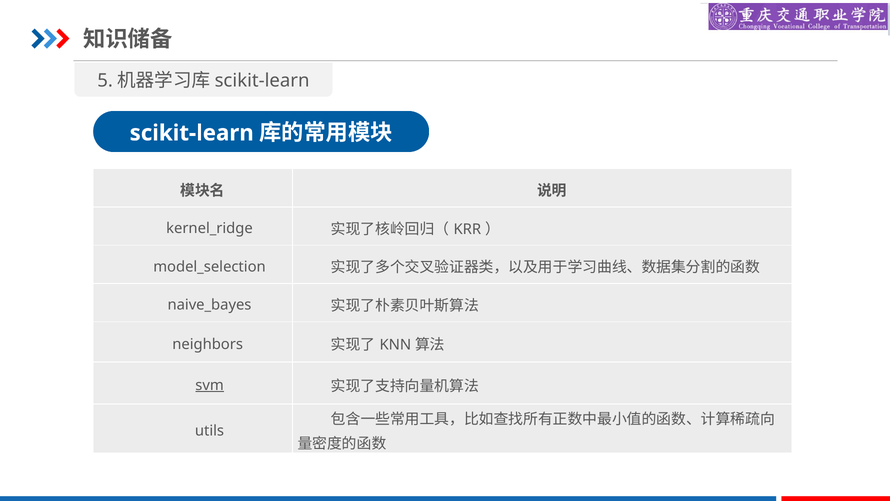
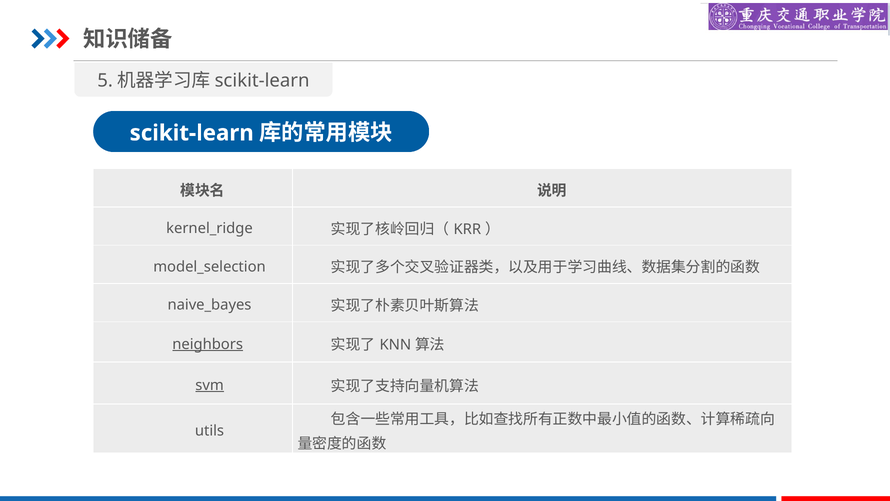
neighbors underline: none -> present
